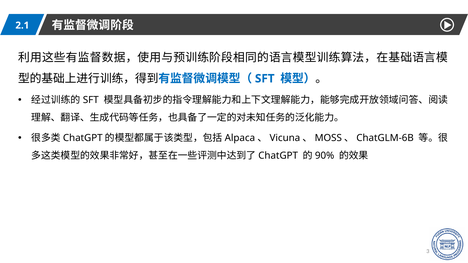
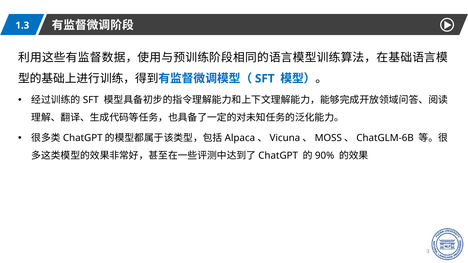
2.1: 2.1 -> 1.3
